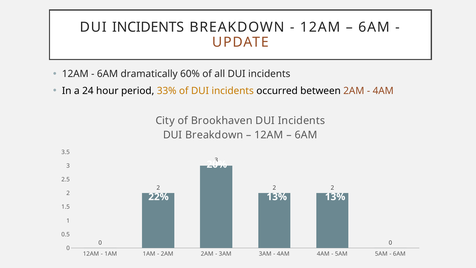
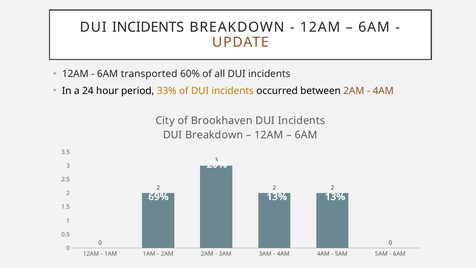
dramatically: dramatically -> transported
22%: 22% -> 69%
